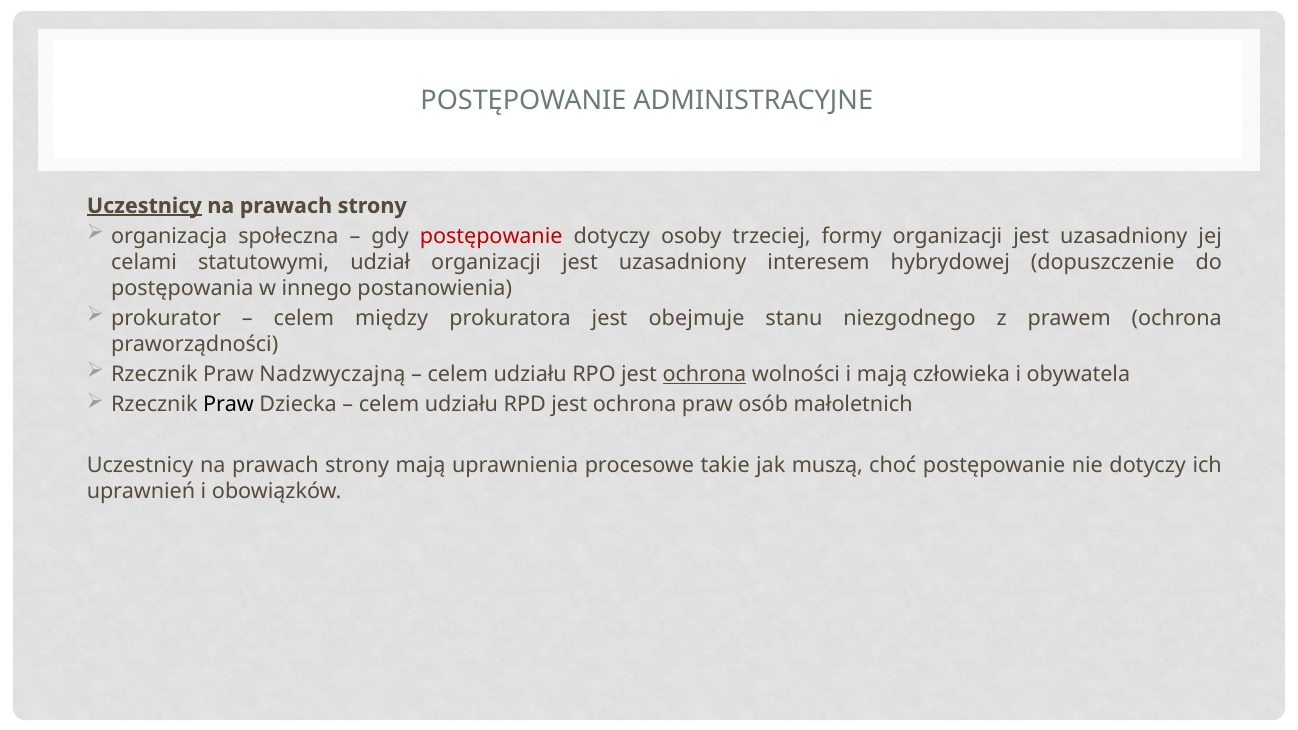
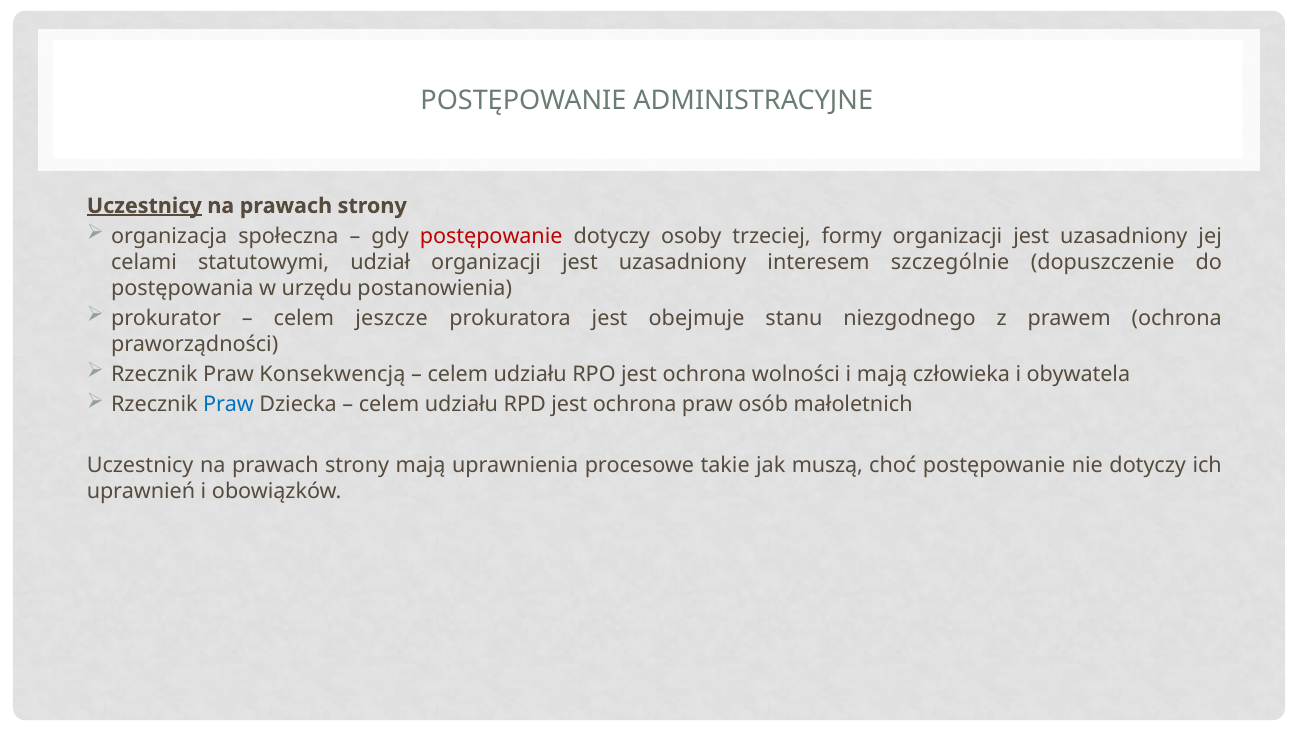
hybrydowej: hybrydowej -> szczególnie
innego: innego -> urzędu
między: między -> jeszcze
Nadzwyczajną: Nadzwyczajną -> Konsekwencją
ochrona at (705, 374) underline: present -> none
Praw at (229, 405) colour: black -> blue
